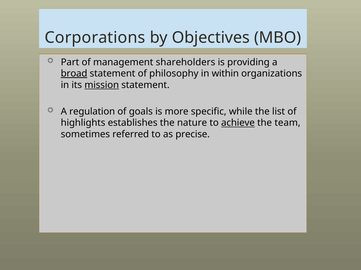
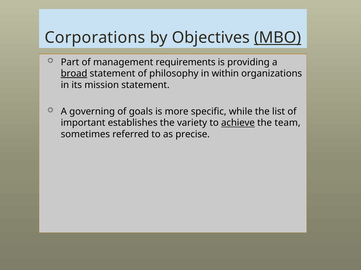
MBO underline: none -> present
shareholders: shareholders -> requirements
mission underline: present -> none
regulation: regulation -> governing
highlights: highlights -> important
nature: nature -> variety
